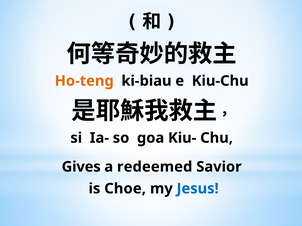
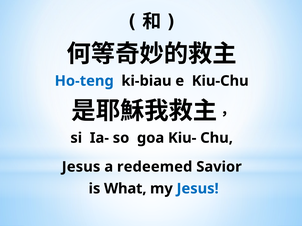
Ho-teng colour: orange -> blue
Gives at (81, 167): Gives -> Jesus
Choe: Choe -> What
